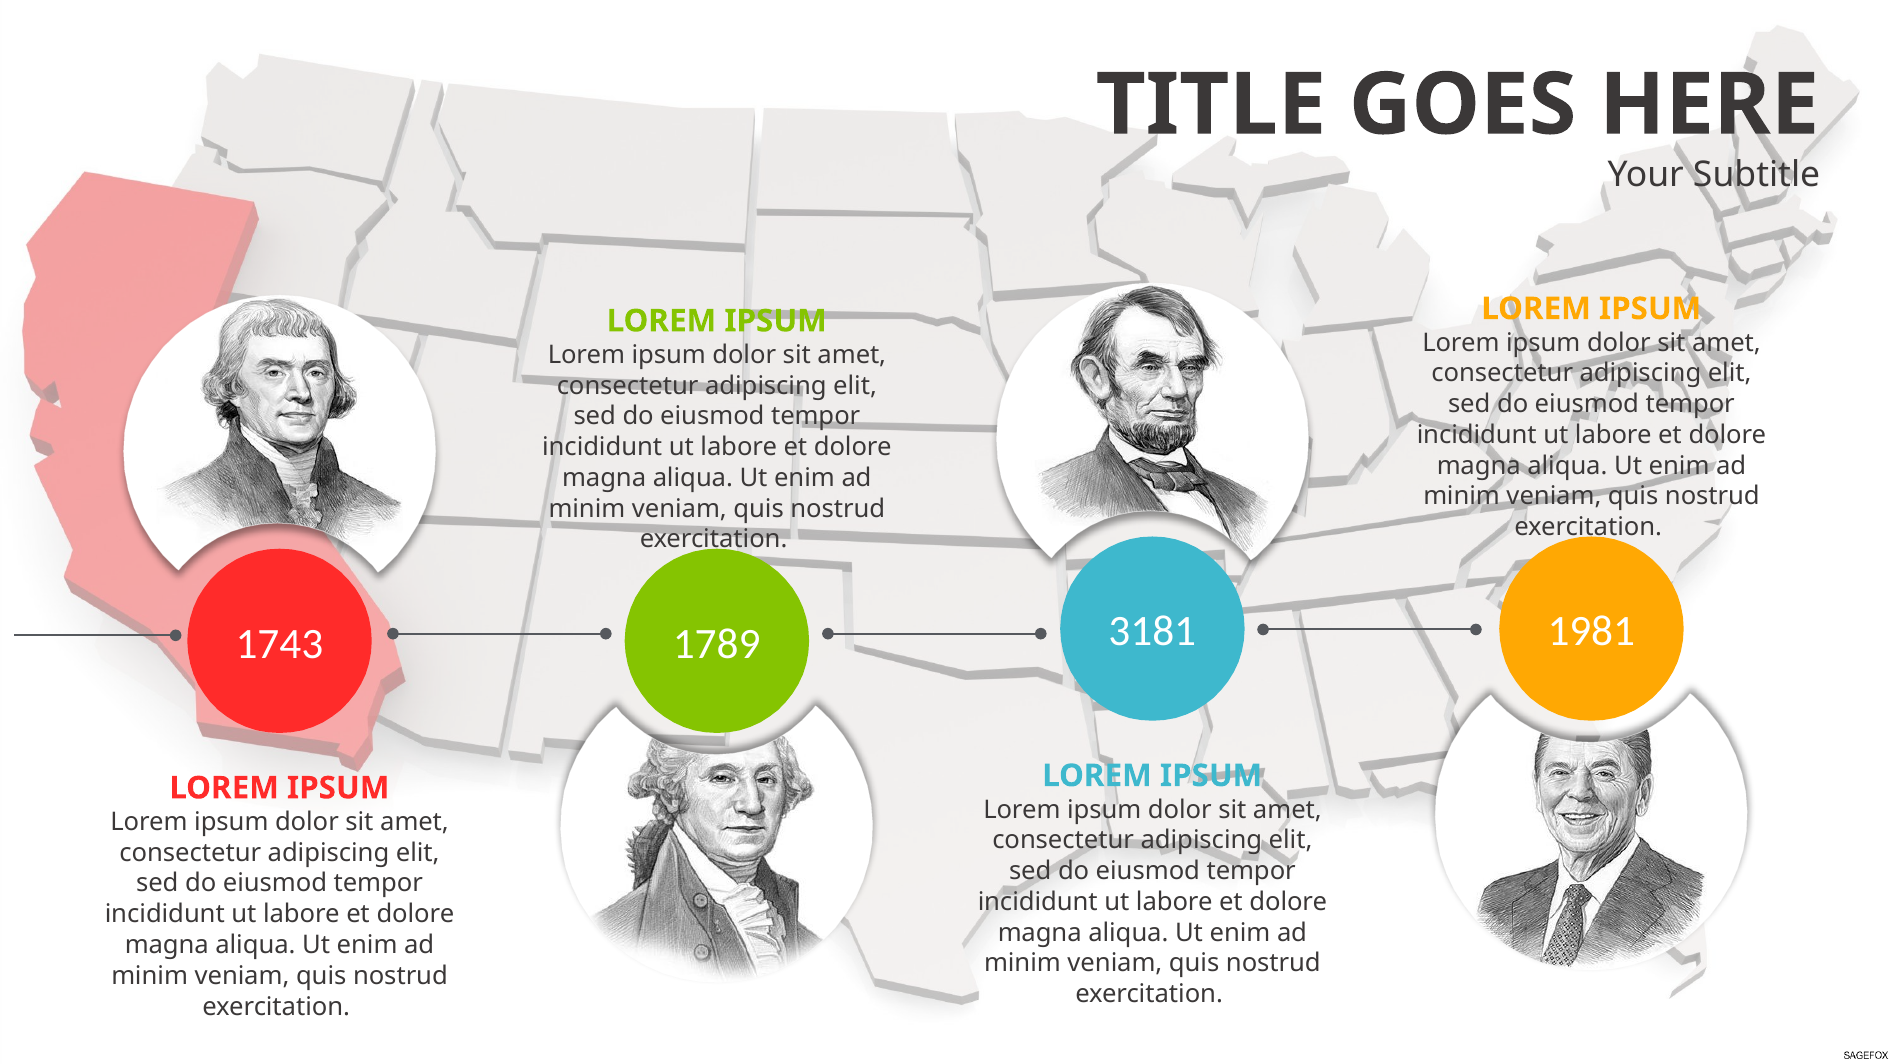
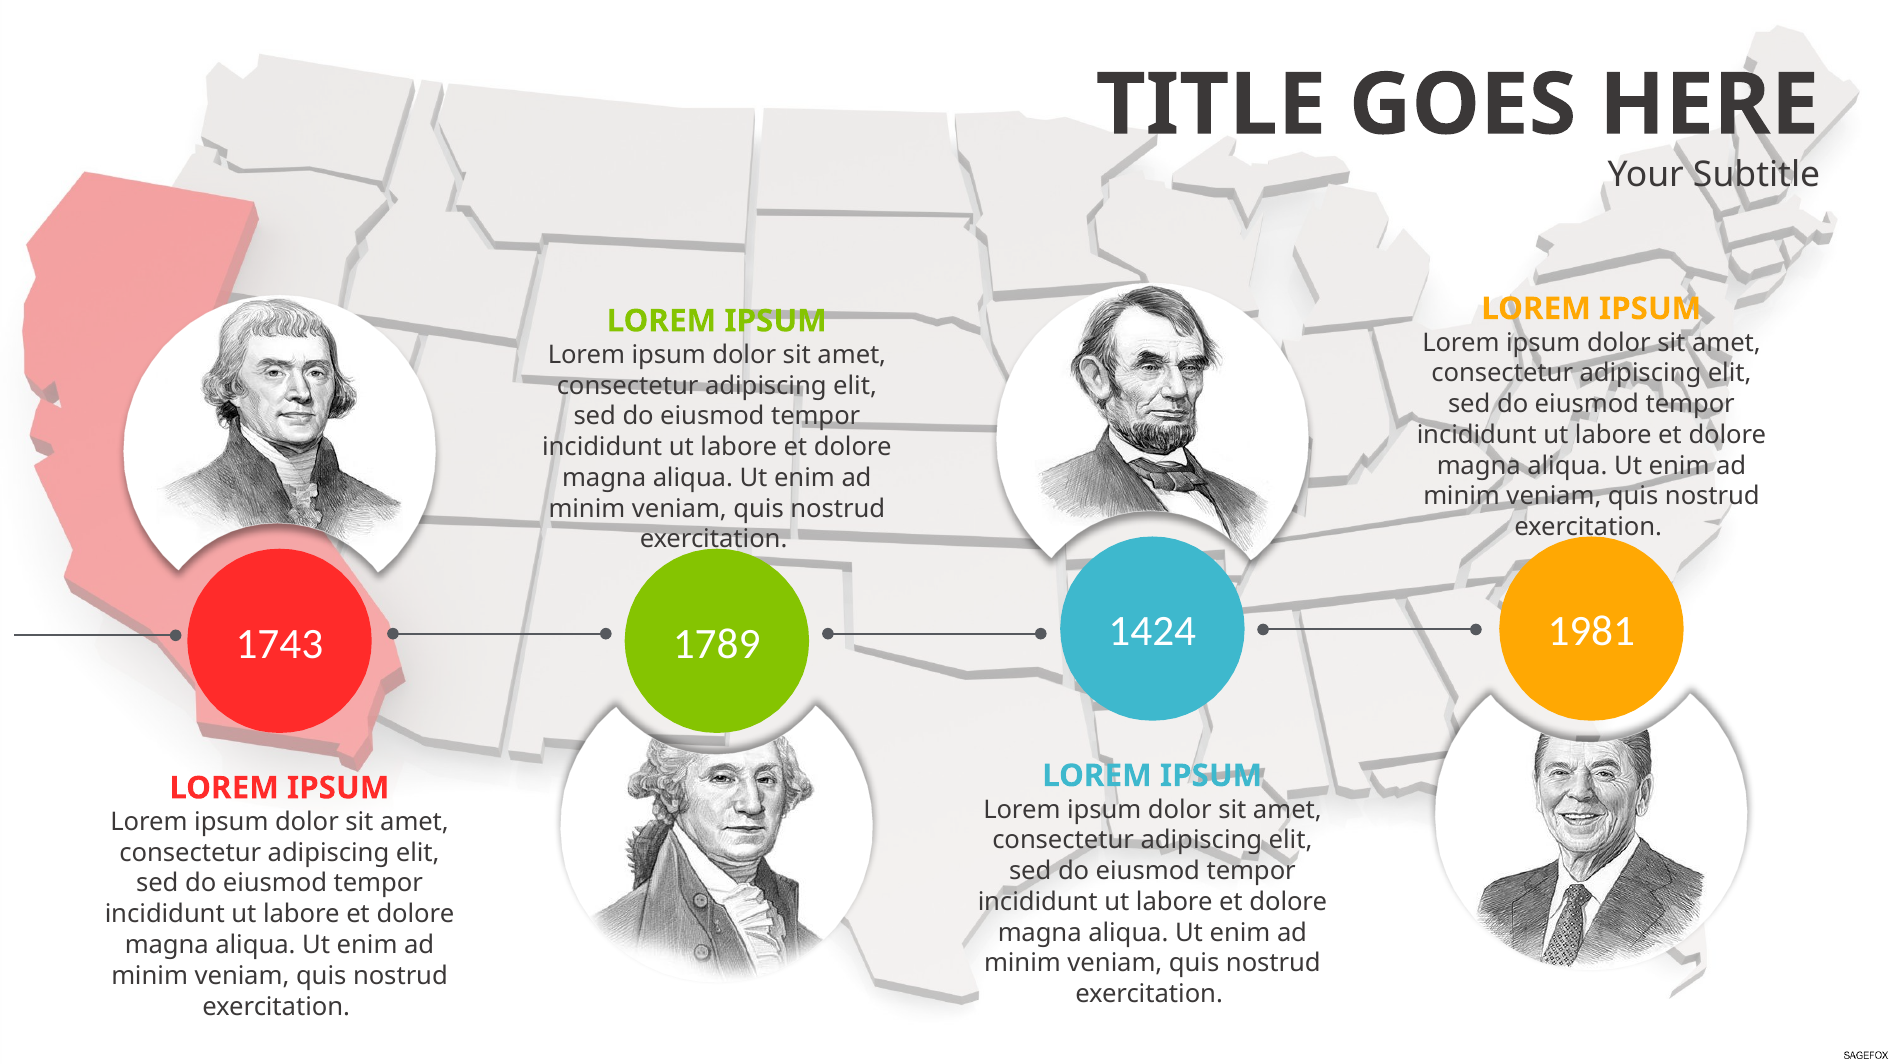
3181: 3181 -> 1424
